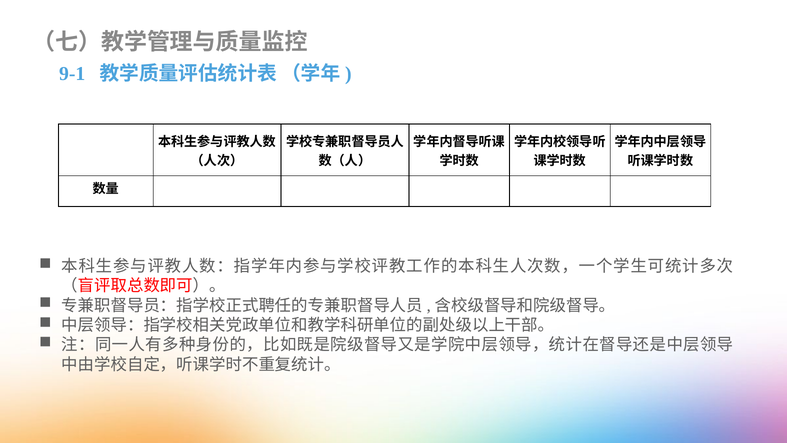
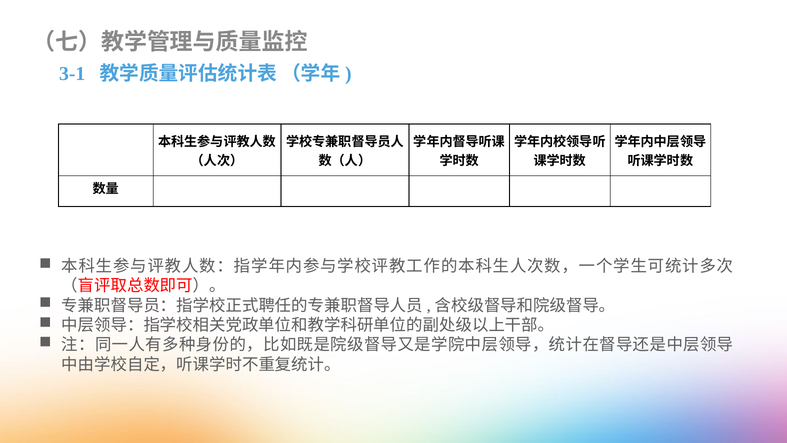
9-1: 9-1 -> 3-1
